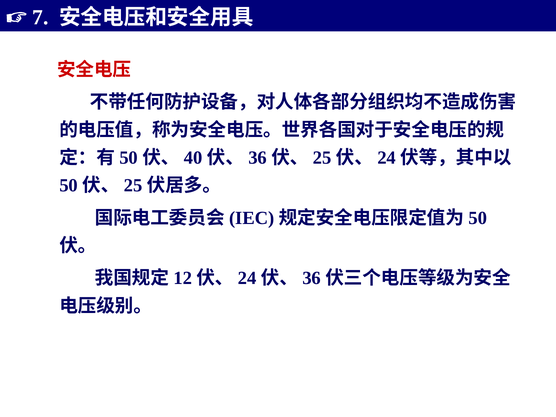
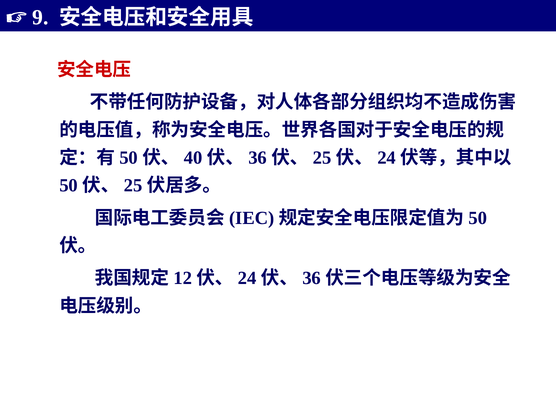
7: 7 -> 9
